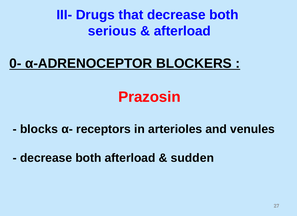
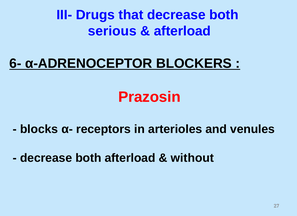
0-: 0- -> 6-
sudden: sudden -> without
